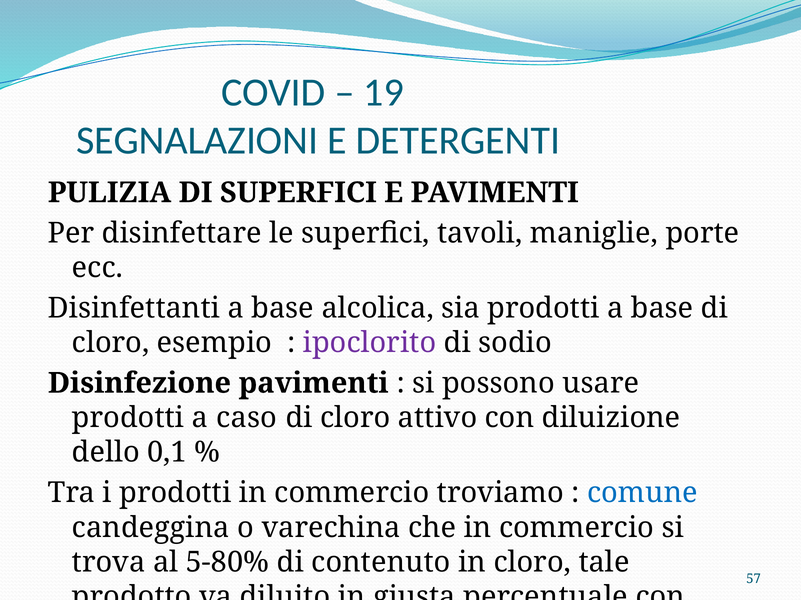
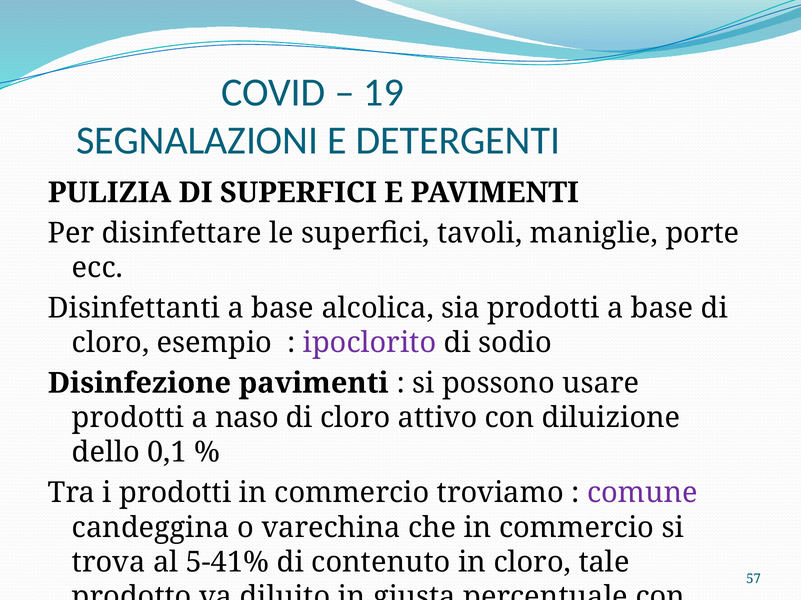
caso: caso -> naso
comune colour: blue -> purple
5-80%: 5-80% -> 5-41%
